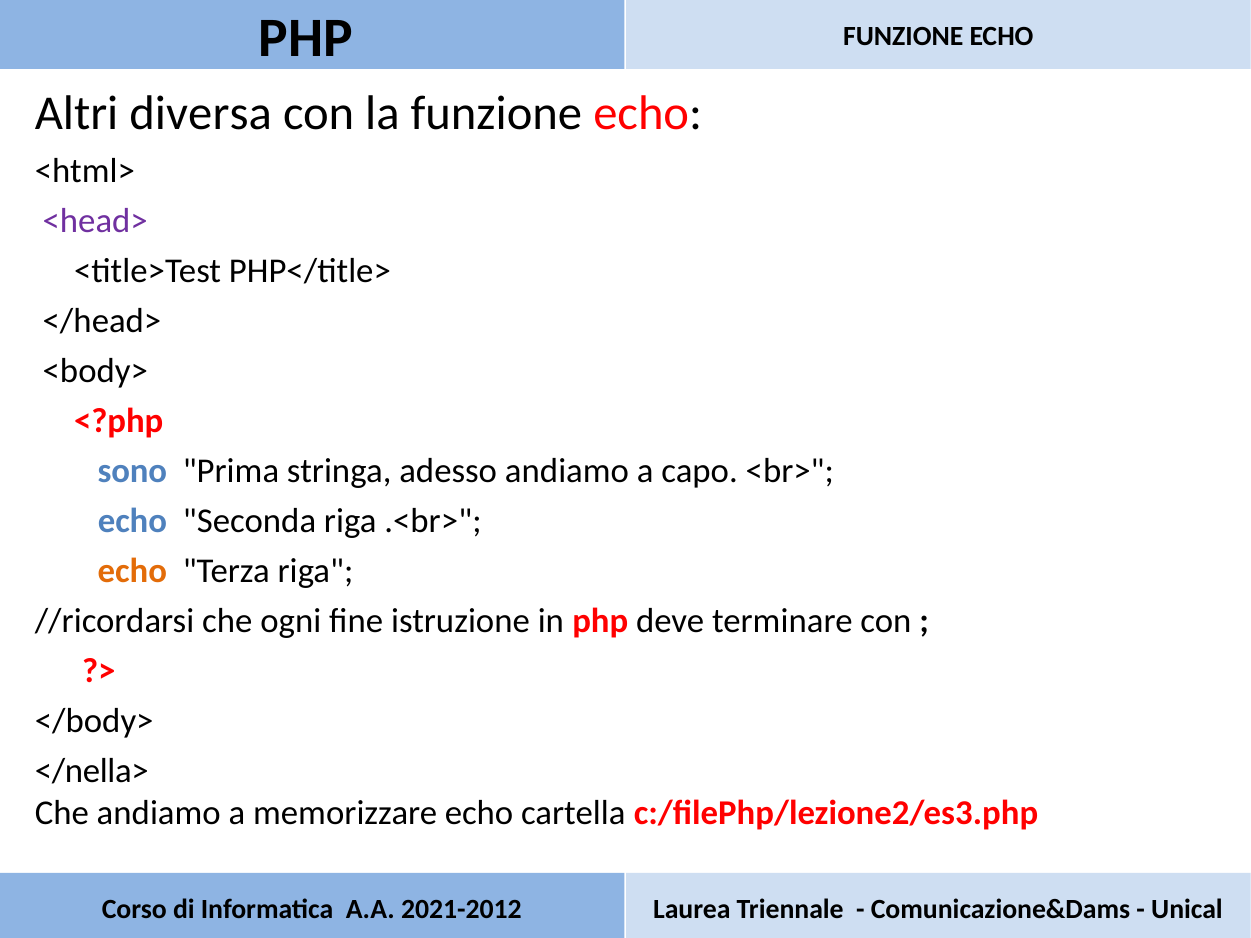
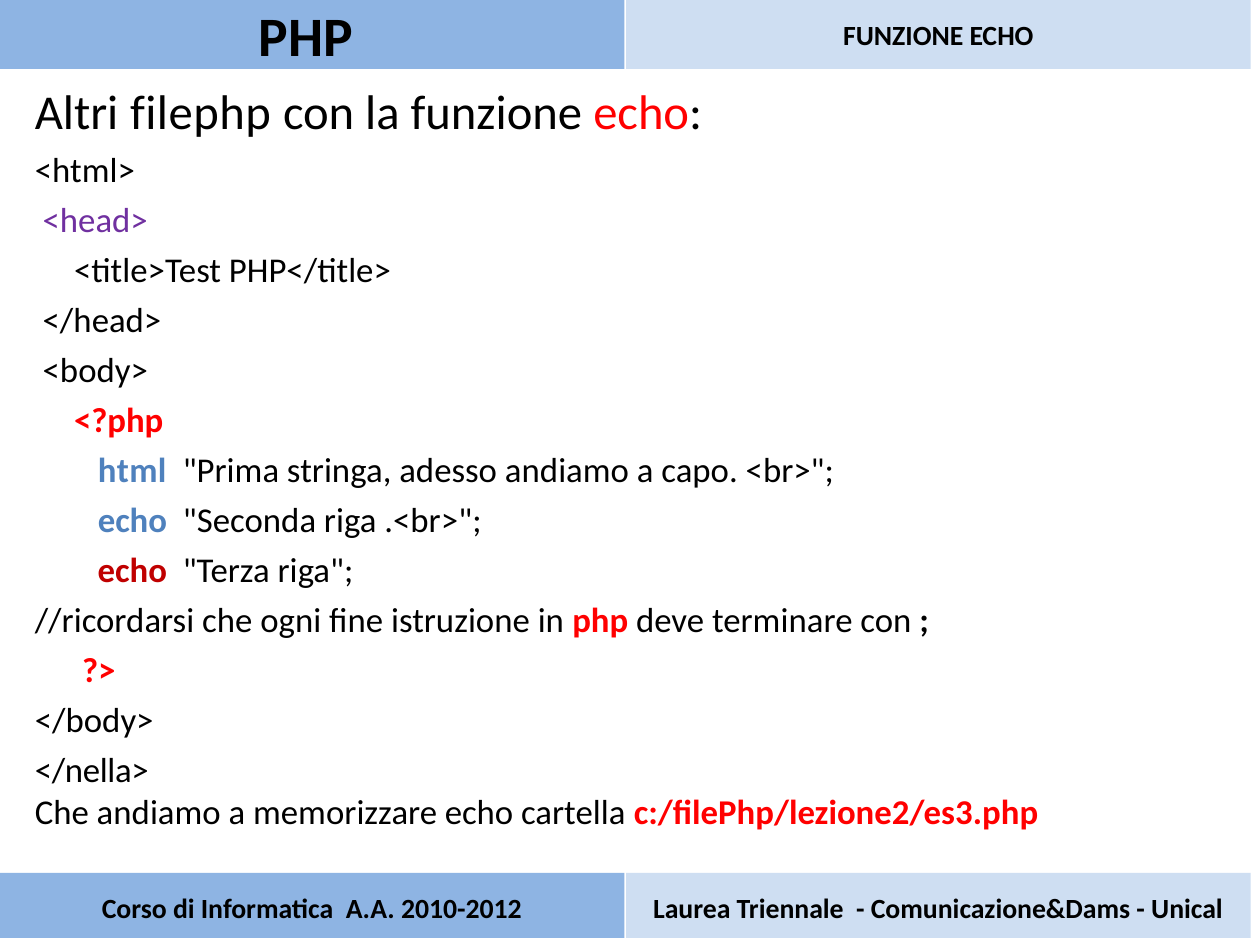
diversa: diversa -> filephp
sono: sono -> html
echo at (132, 572) colour: orange -> red
2021-2012: 2021-2012 -> 2010-2012
